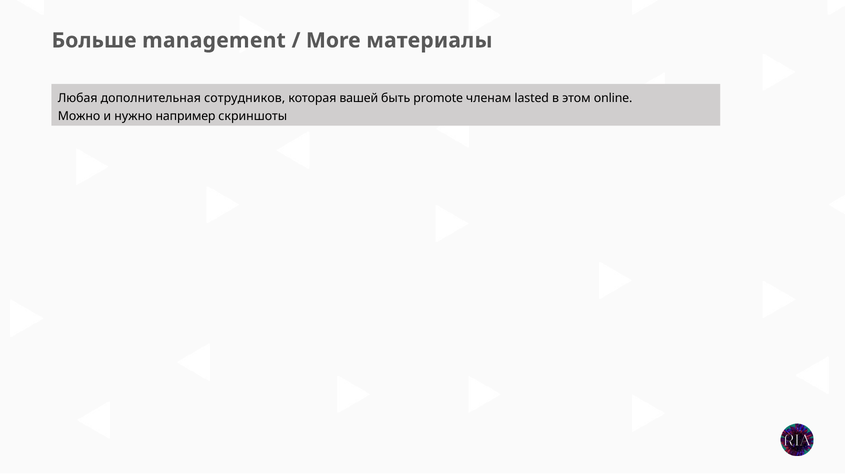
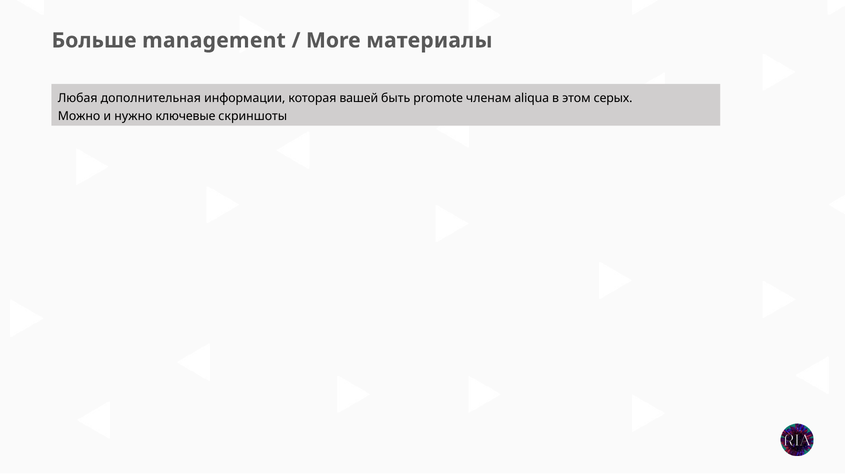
сотрудников: сотрудников -> информации
lasted: lasted -> aliqua
online: online -> серых
например: например -> ключевые
